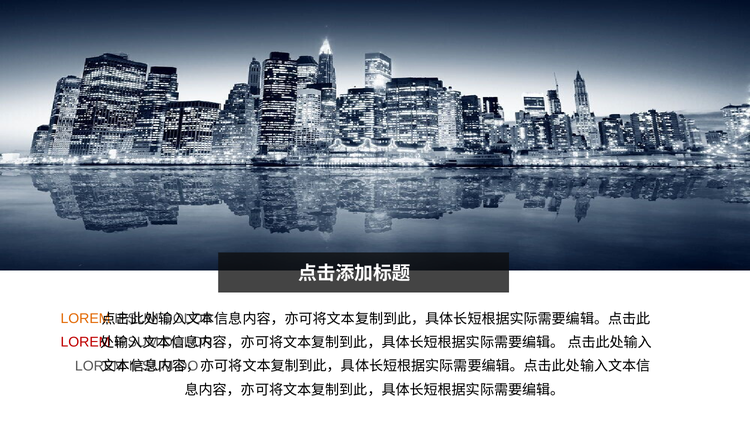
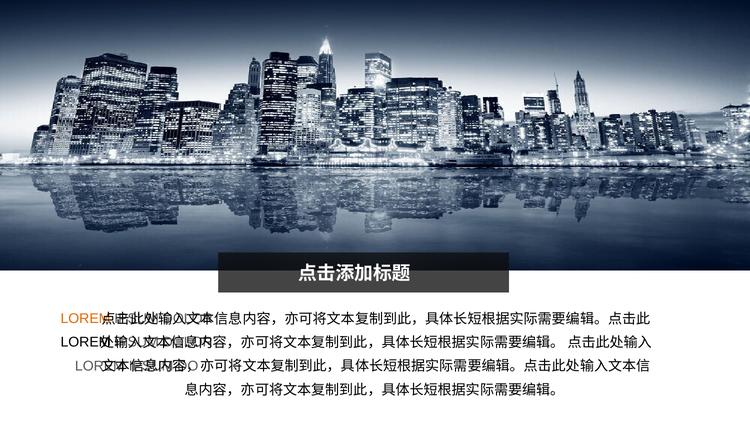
LOREM at (85, 342) colour: red -> black
